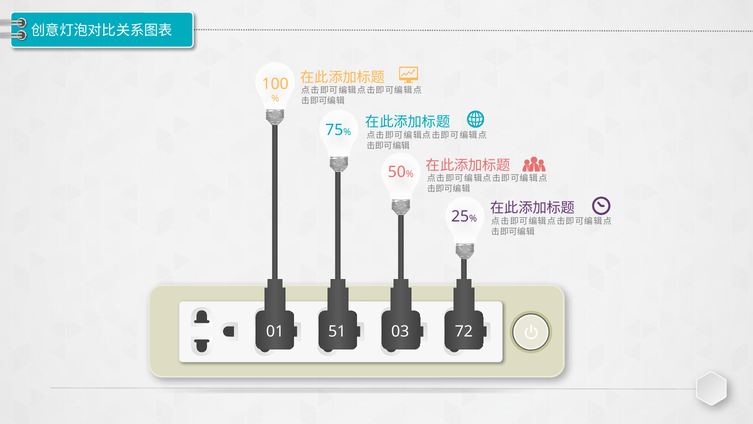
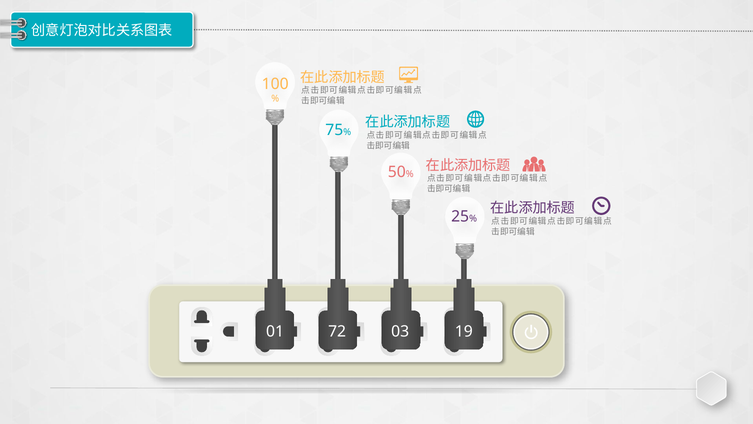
51: 51 -> 72
72: 72 -> 19
